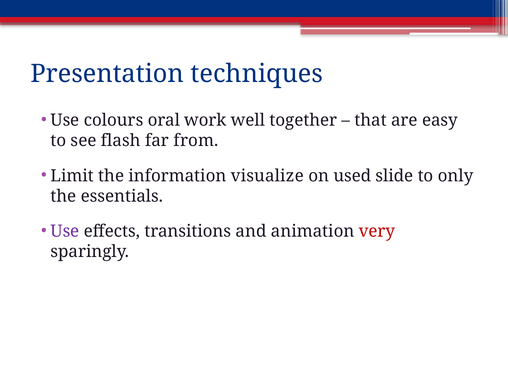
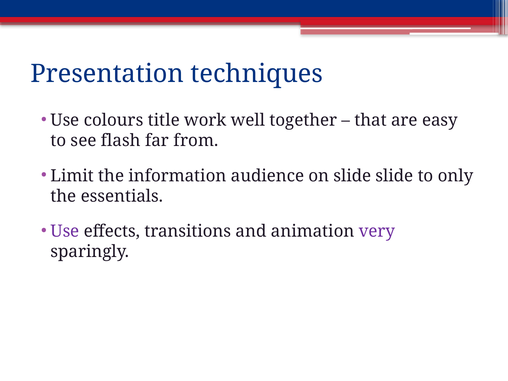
oral: oral -> title
visualize: visualize -> audience
on used: used -> slide
very colour: red -> purple
